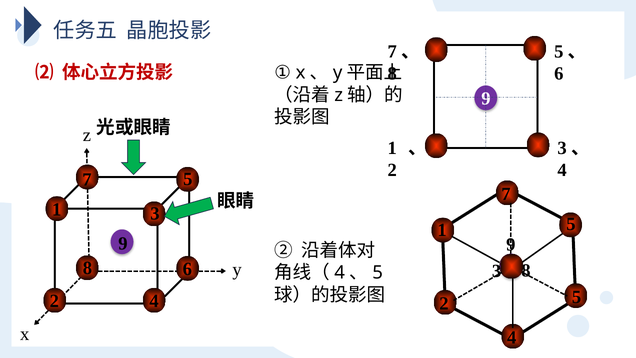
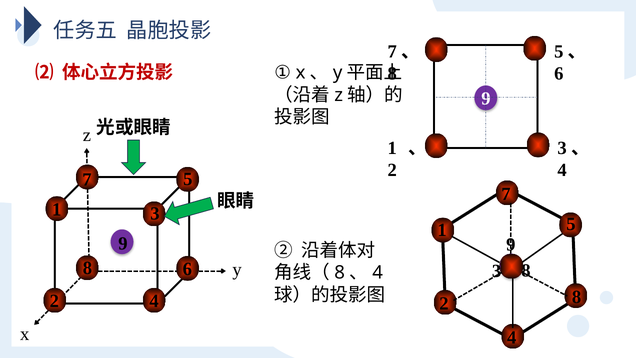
4 at (340, 273): 4 -> 8
5 at (378, 273): 5 -> 4
2 5: 5 -> 8
